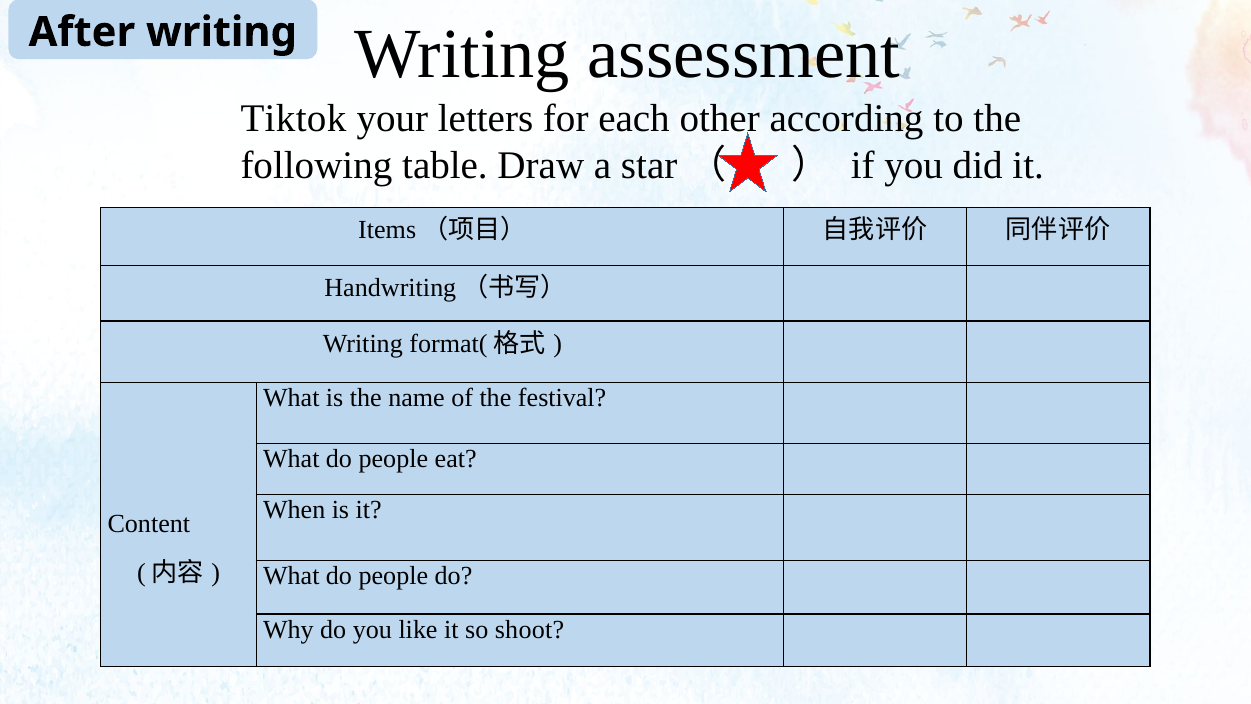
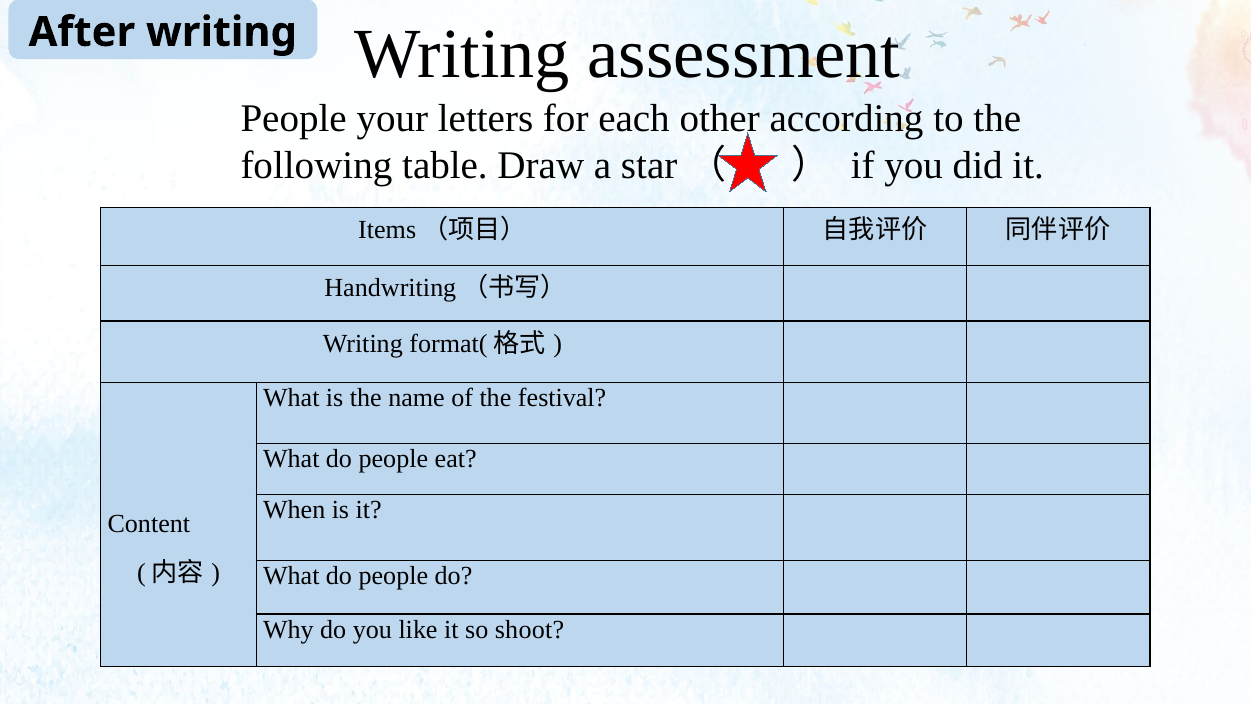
Tiktok at (293, 118): Tiktok -> People
